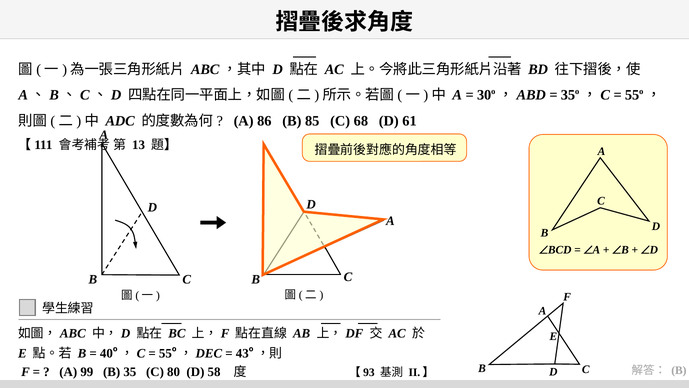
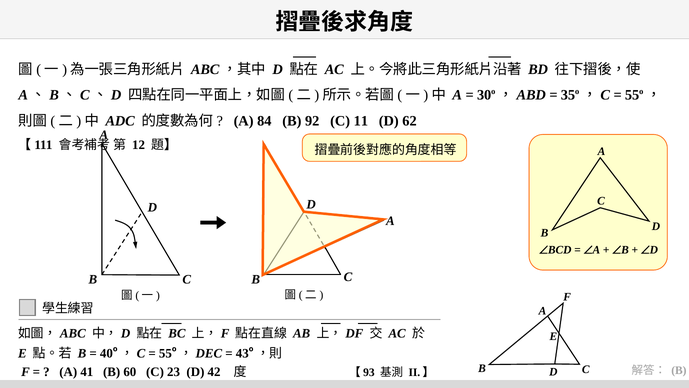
86: 86 -> 84
85: 85 -> 92
68: 68 -> 11
61: 61 -> 62
13: 13 -> 12
99: 99 -> 41
35: 35 -> 60
80: 80 -> 23
58: 58 -> 42
